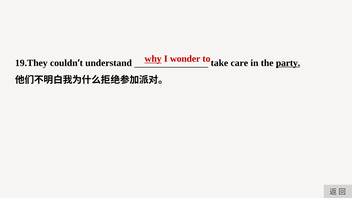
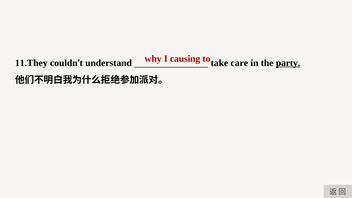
why underline: present -> none
wonder: wonder -> causing
19.They: 19.They -> 11.They
